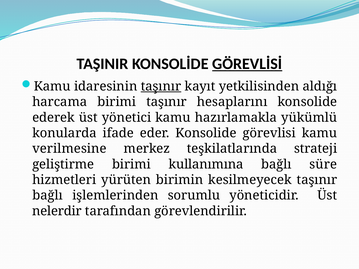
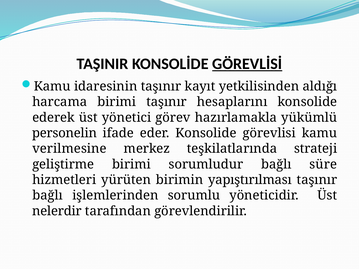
taşınır at (161, 86) underline: present -> none
yönetici kamu: kamu -> görev
konularda: konularda -> personelin
kullanımına: kullanımına -> sorumludur
kesilmeyecek: kesilmeyecek -> yapıştırılması
